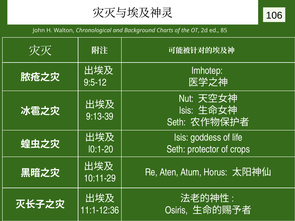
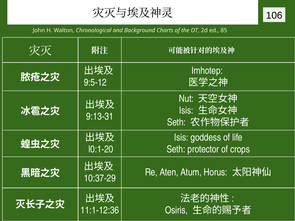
9:13-39: 9:13-39 -> 9:13-31
10:11-29: 10:11-29 -> 10:37-29
